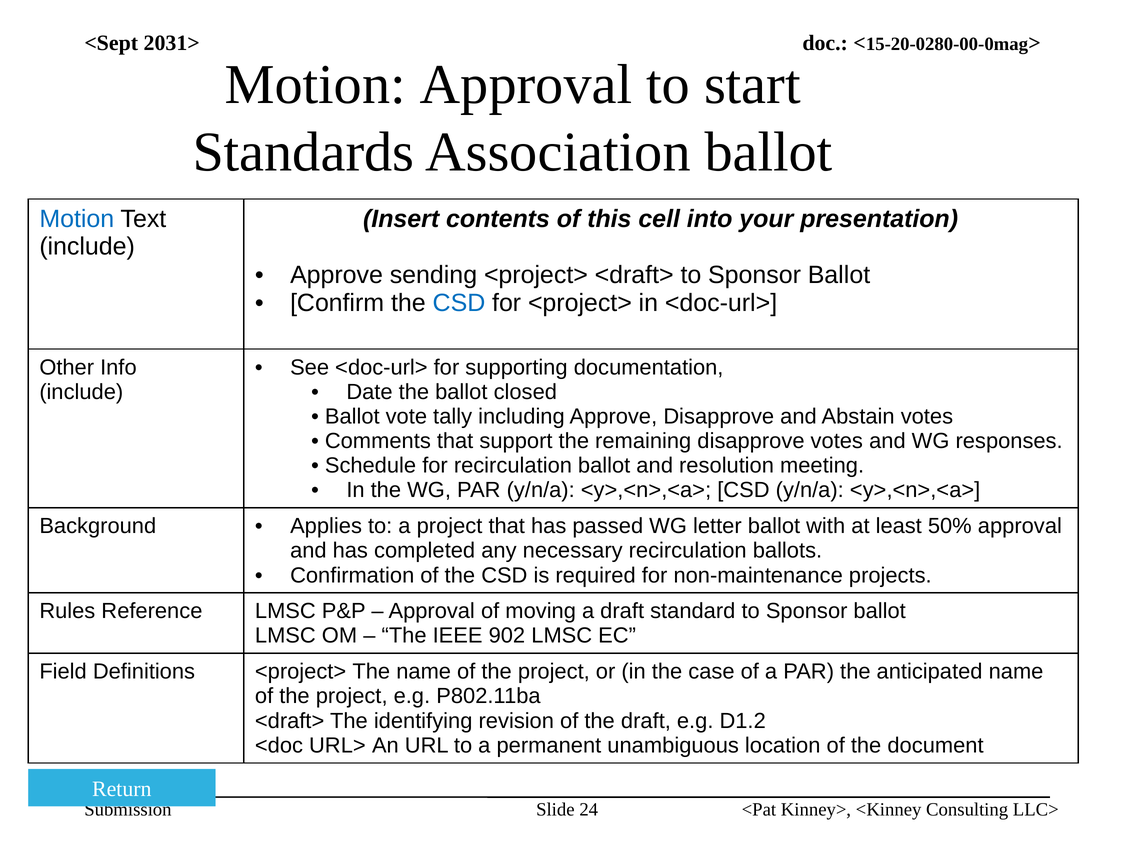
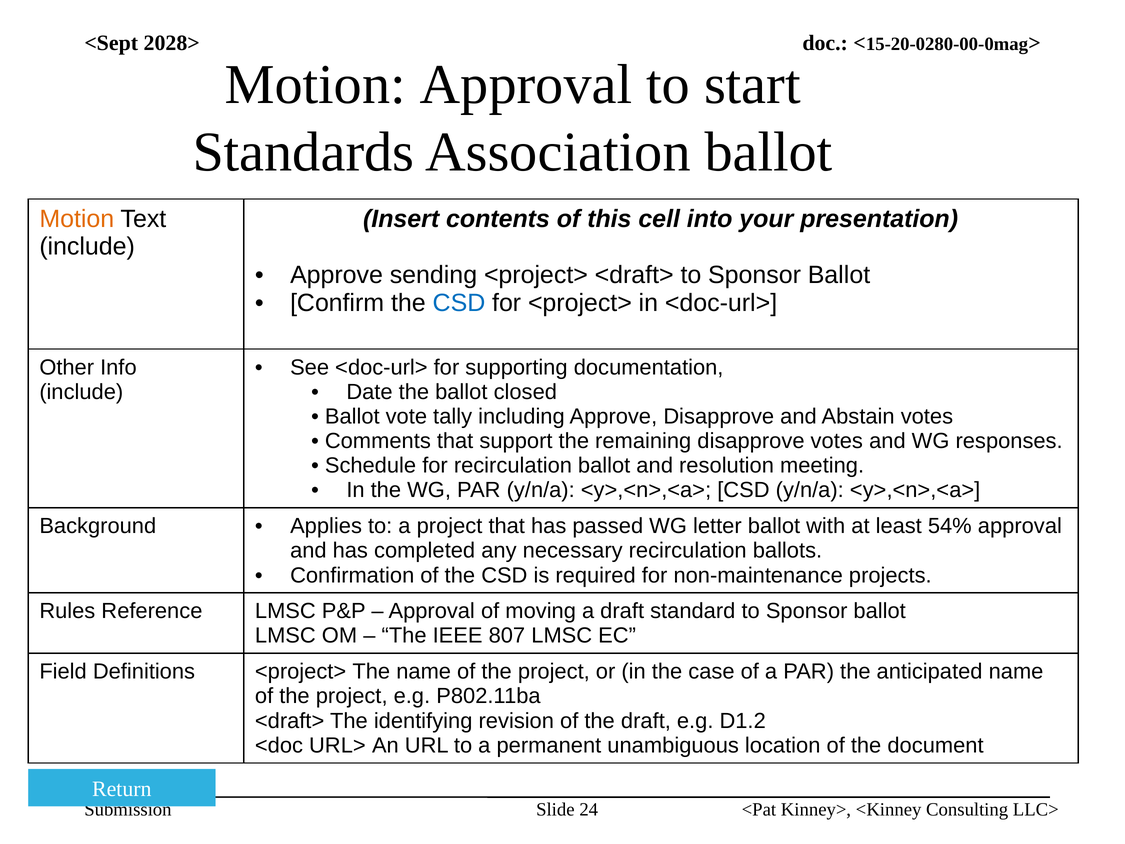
2031>: 2031> -> 2028>
Motion at (77, 219) colour: blue -> orange
50%: 50% -> 54%
902: 902 -> 807
